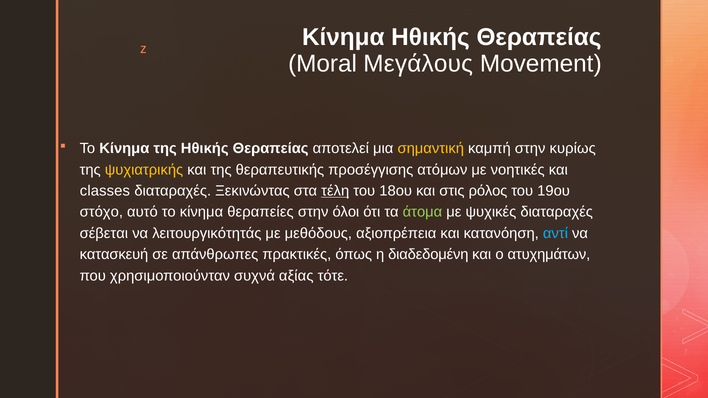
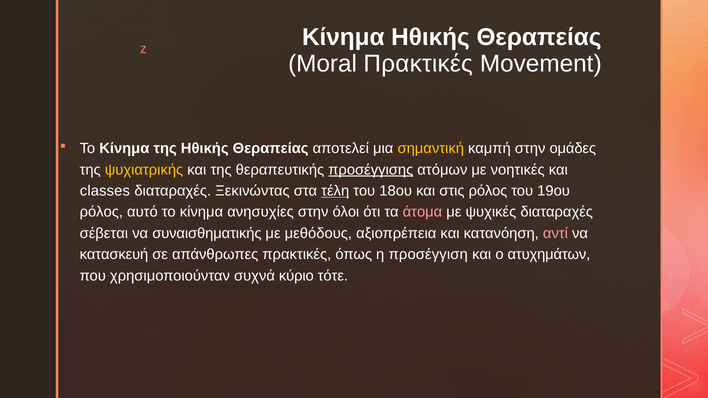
Moral Μεγάλους: Μεγάλους -> Πρακτικές
κυρίως: κυρίως -> ομάδες
προσέγγισης underline: none -> present
στόχο at (101, 212): στόχο -> ρόλος
θεραπείες: θεραπείες -> ανησυχίες
άτομα colour: light green -> pink
λειτουργικότητάς: λειτουργικότητάς -> συναισθηματικής
αντί colour: light blue -> pink
διαδεδομένη: διαδεδομένη -> προσέγγιση
αξίας: αξίας -> κύριο
